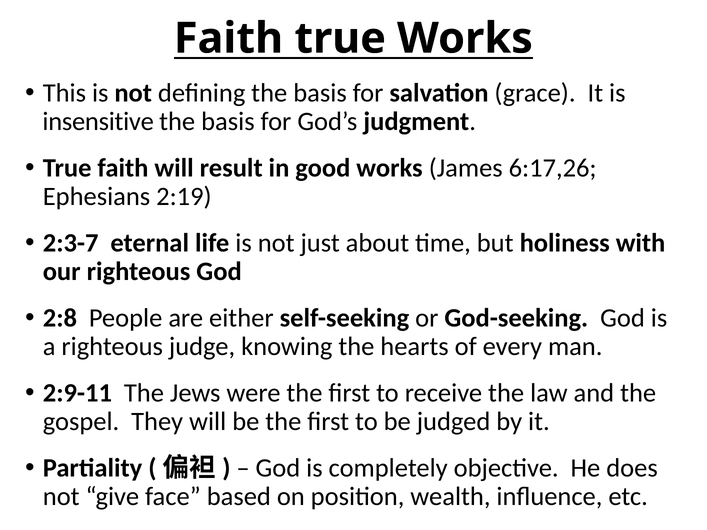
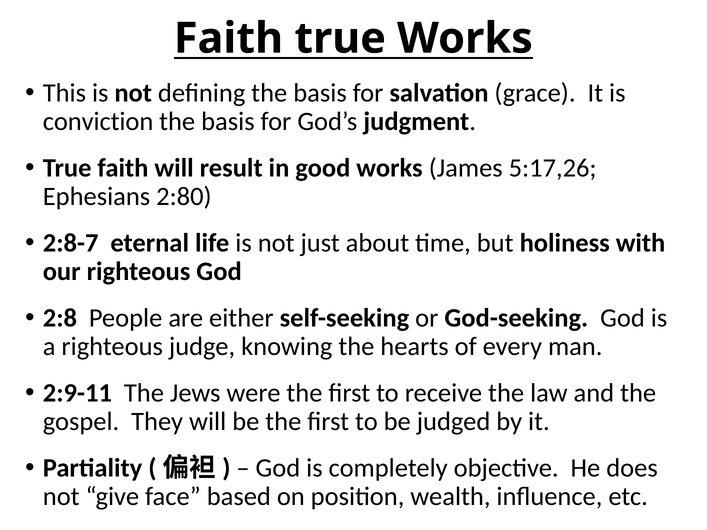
insensitive: insensitive -> conviction
6:17,26: 6:17,26 -> 5:17,26
2:19: 2:19 -> 2:80
2:3-7: 2:3-7 -> 2:8-7
